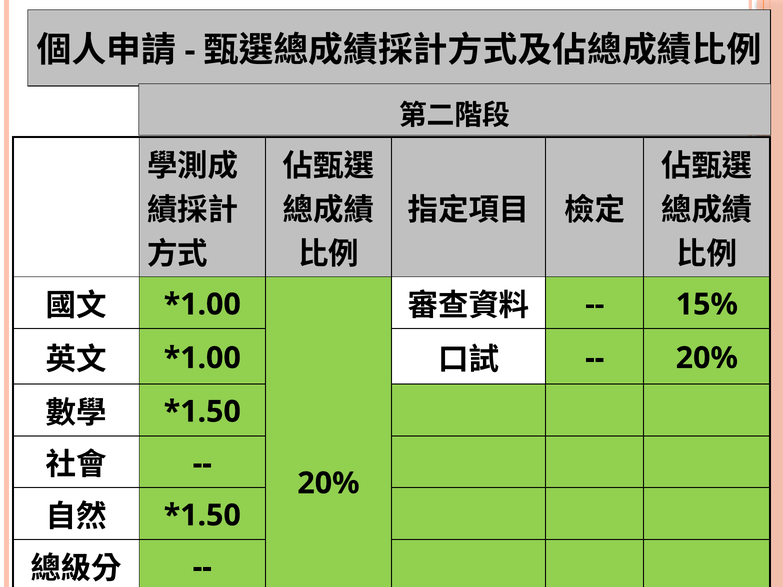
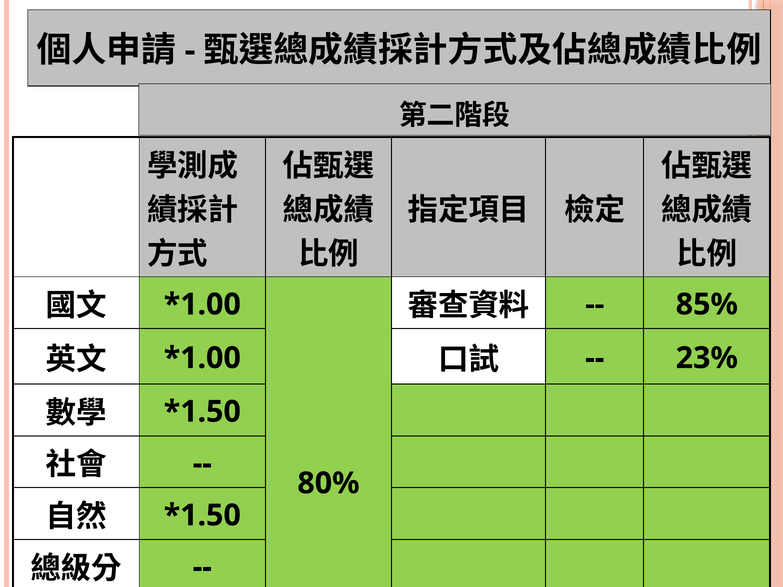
15%: 15% -> 85%
20% at (707, 358): 20% -> 23%
20% at (328, 483): 20% -> 80%
